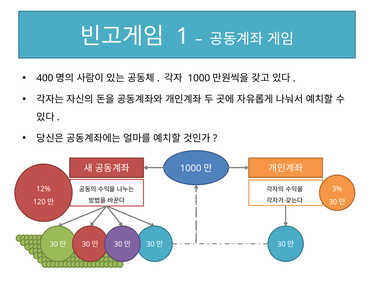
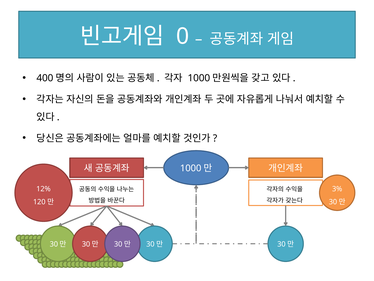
1: 1 -> 0
